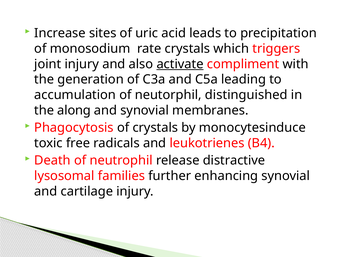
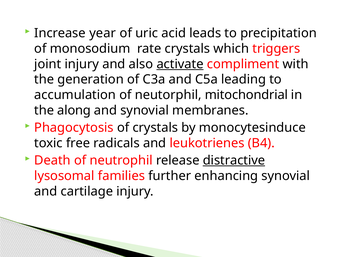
sites: sites -> year
distinguished: distinguished -> mitochondrial
distractive underline: none -> present
